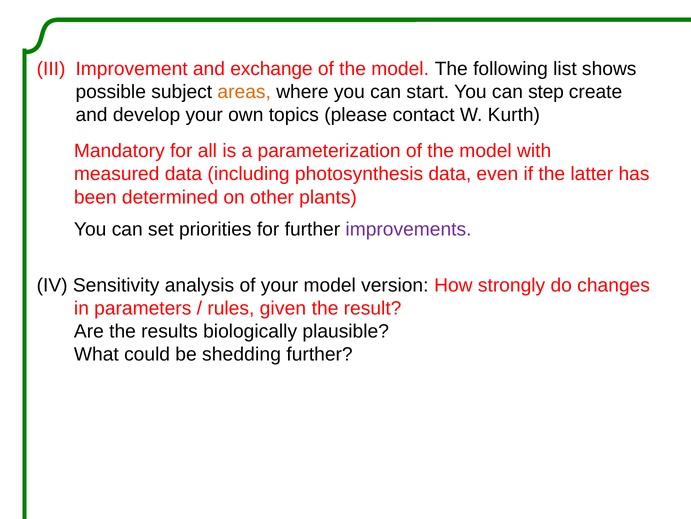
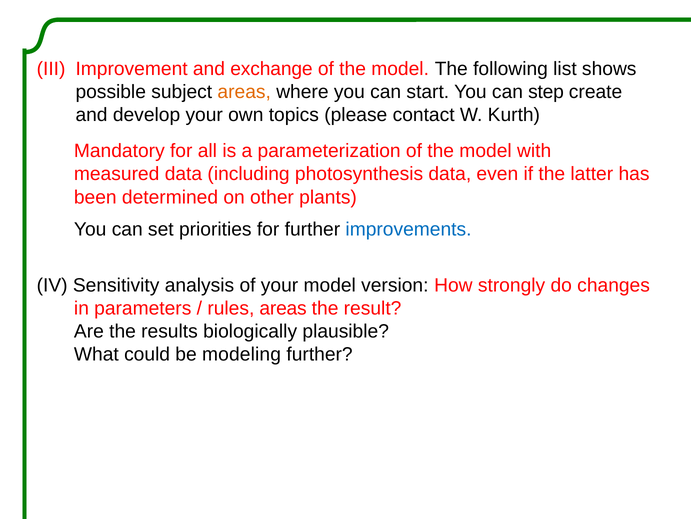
improvements colour: purple -> blue
rules given: given -> areas
shedding: shedding -> modeling
